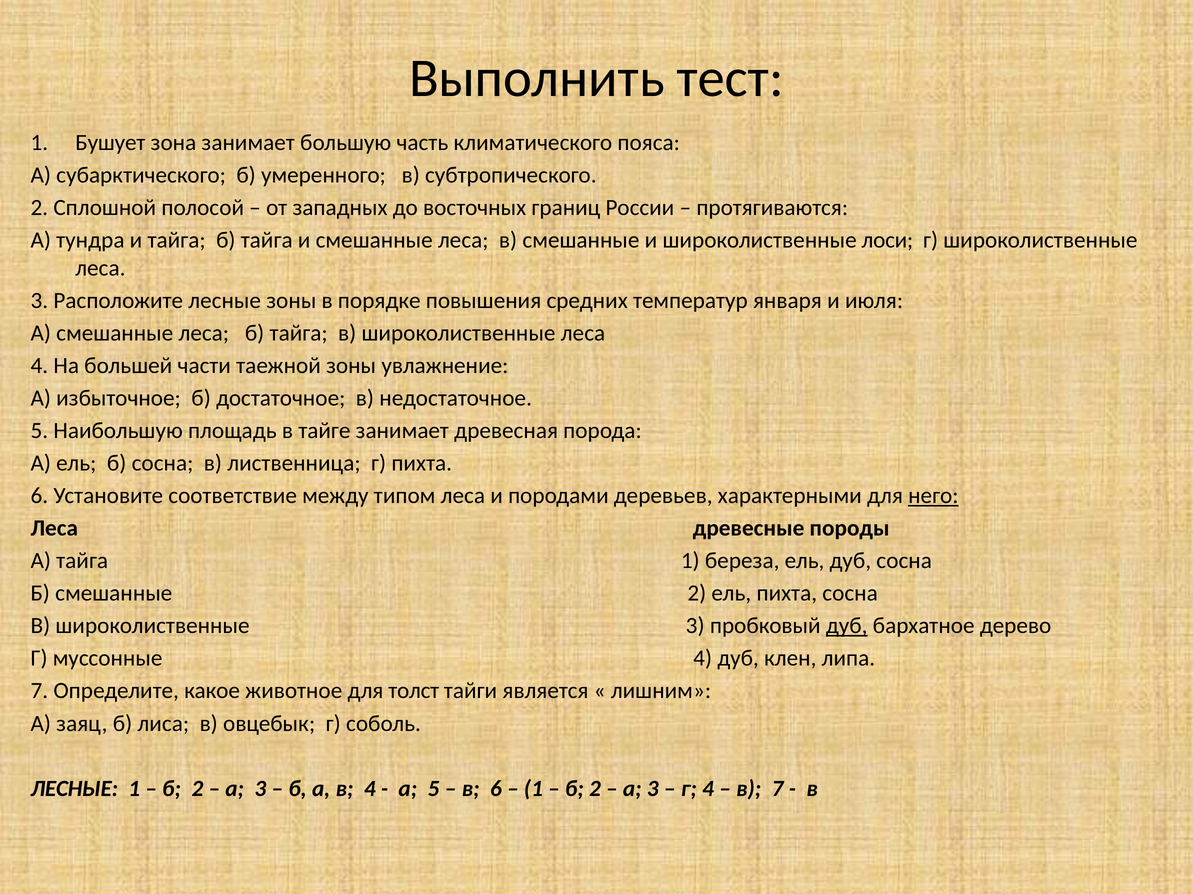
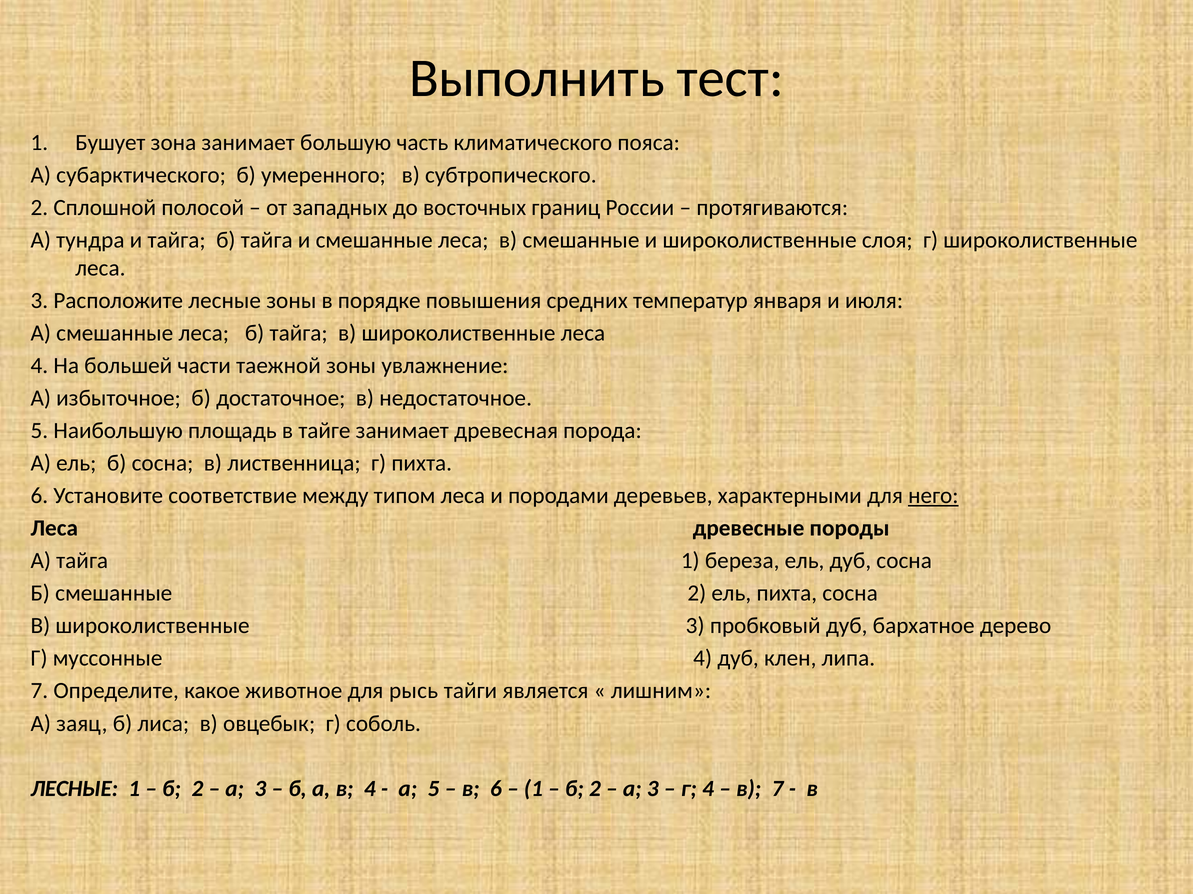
лоси: лоси -> слоя
дуб at (847, 626) underline: present -> none
толст: толст -> рысь
